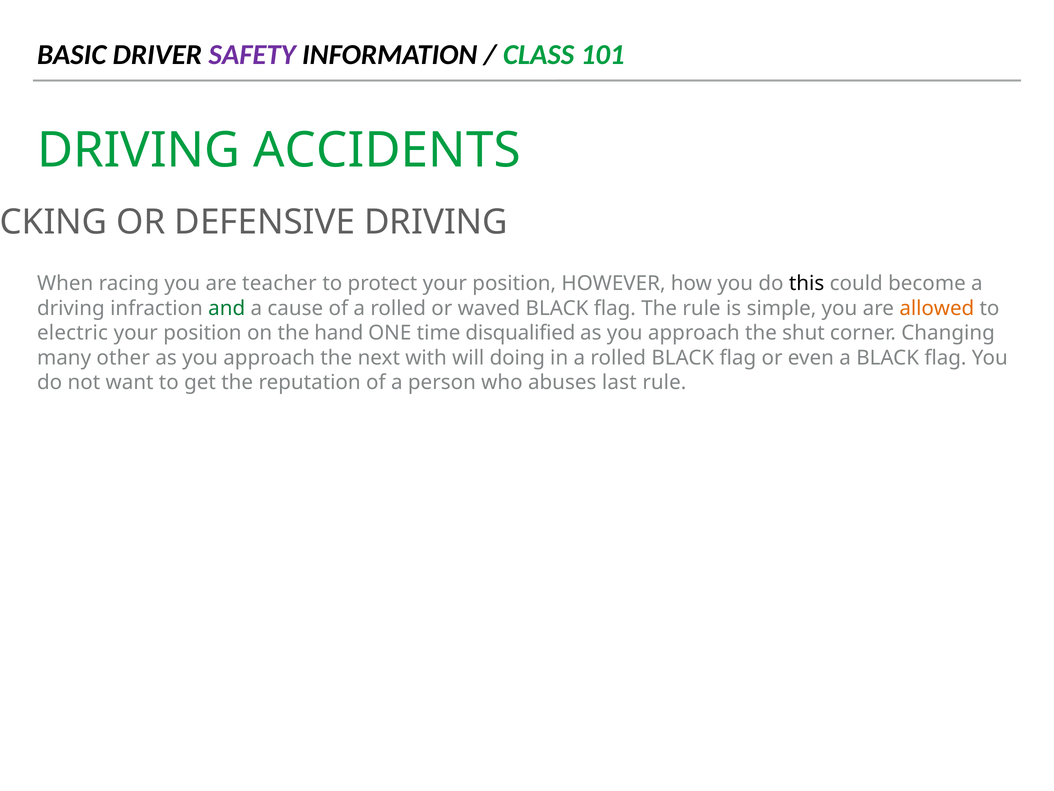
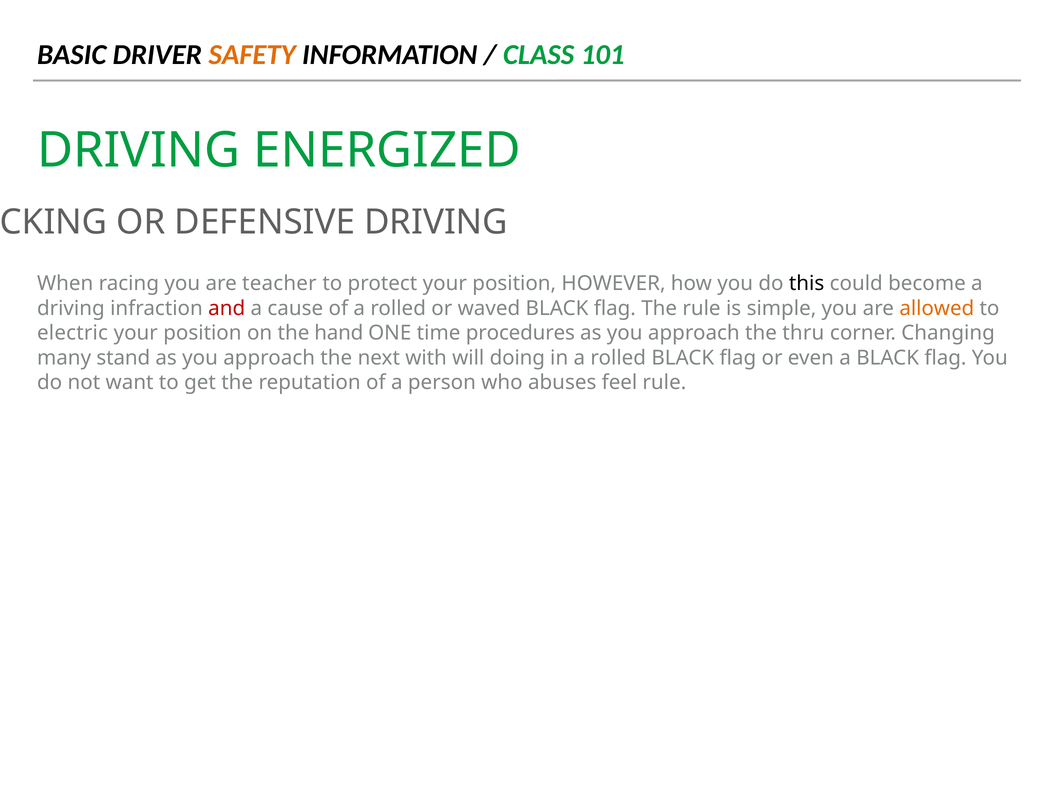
SAFETY colour: purple -> orange
ACCIDENTS: ACCIDENTS -> ENERGIZED
and colour: green -> red
disqualified: disqualified -> procedures
shut: shut -> thru
other: other -> stand
last: last -> feel
